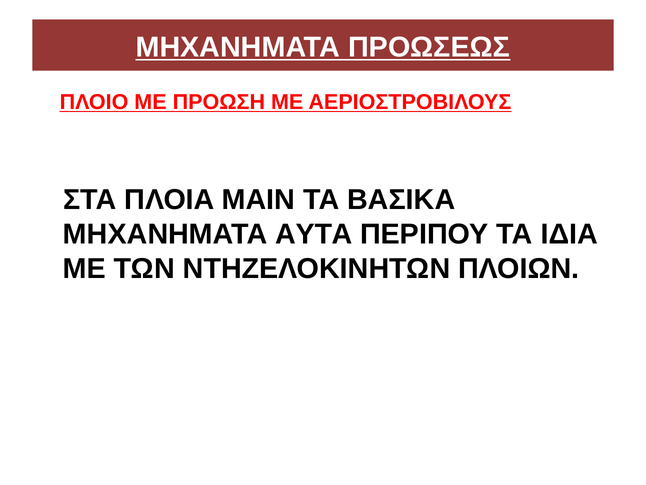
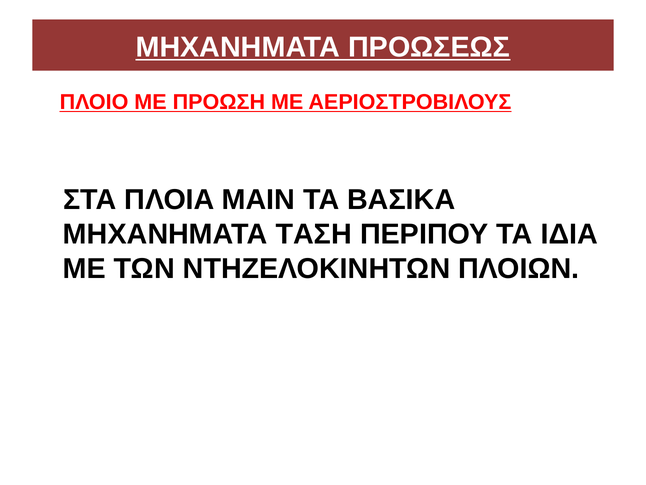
ΑΥΤΑ: ΑΥΤΑ -> ΤΑΣΗ
